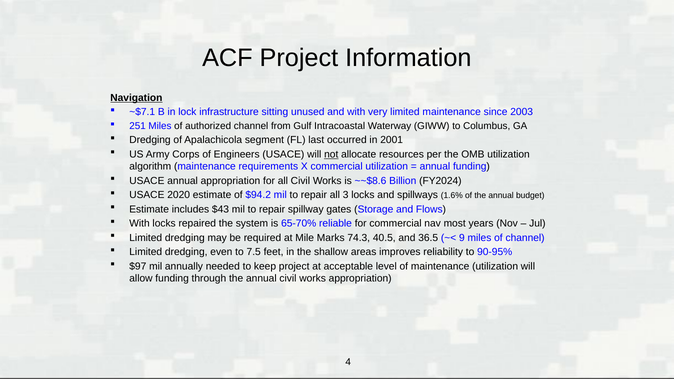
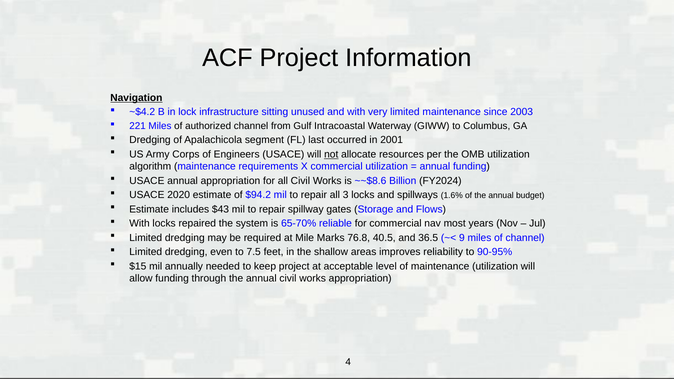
~$7.1: ~$7.1 -> ~$4.2
251: 251 -> 221
74.3: 74.3 -> 76.8
$97: $97 -> $15
